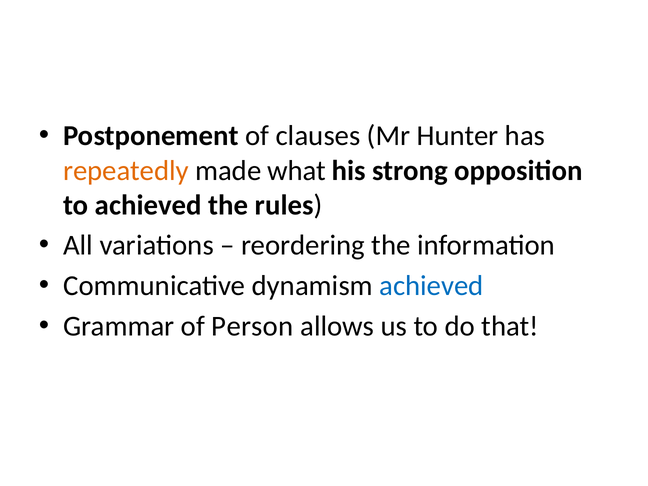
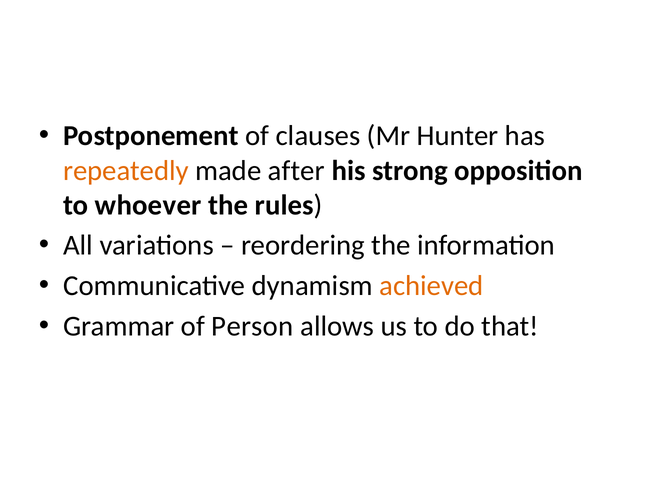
what: what -> after
to achieved: achieved -> whoever
achieved at (431, 286) colour: blue -> orange
